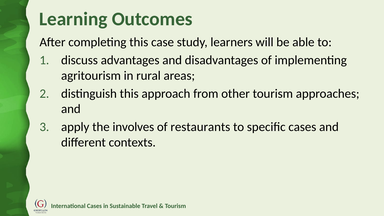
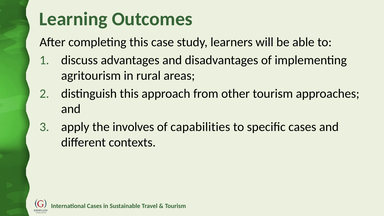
restaurants: restaurants -> capabilities
